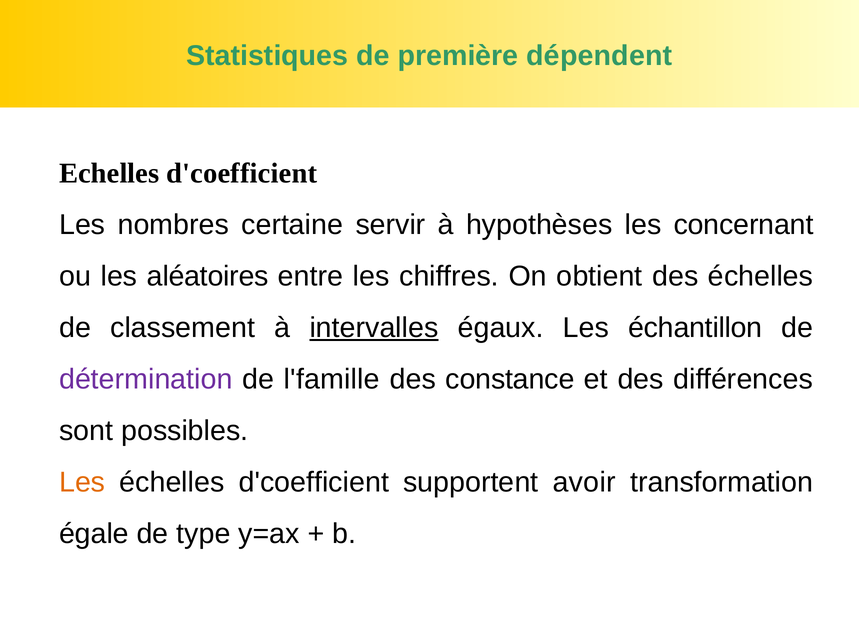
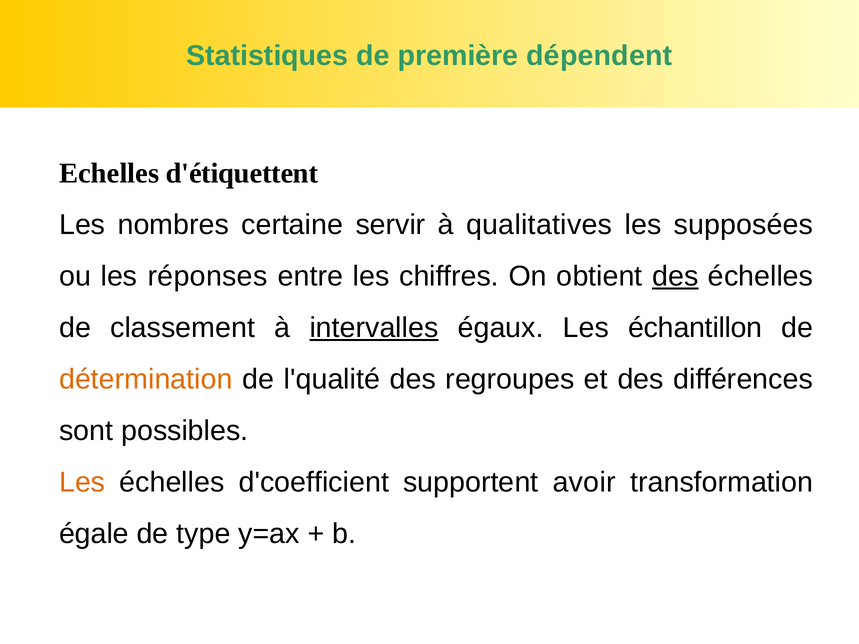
Echelles d'coefficient: d'coefficient -> d'étiquettent
hypothèses: hypothèses -> qualitatives
concernant: concernant -> supposées
aléatoires: aléatoires -> réponses
des at (675, 276) underline: none -> present
détermination colour: purple -> orange
l'famille: l'famille -> l'qualité
constance: constance -> regroupes
